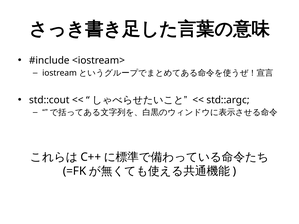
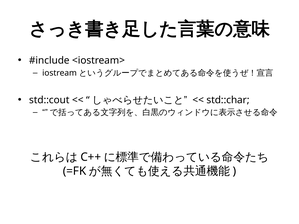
std::argc: std::argc -> std::char
